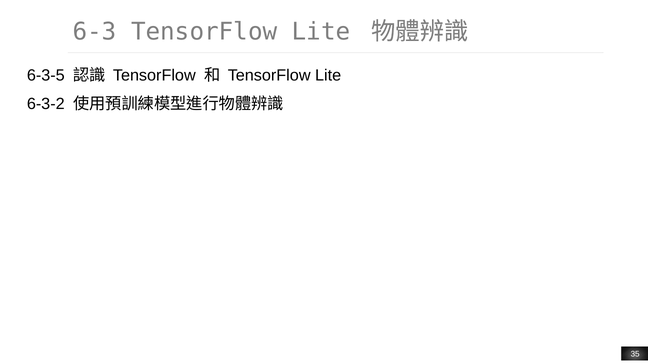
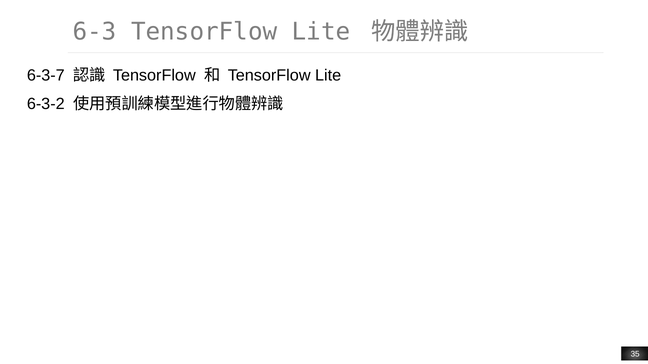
6-3-5: 6-3-5 -> 6-3-7
